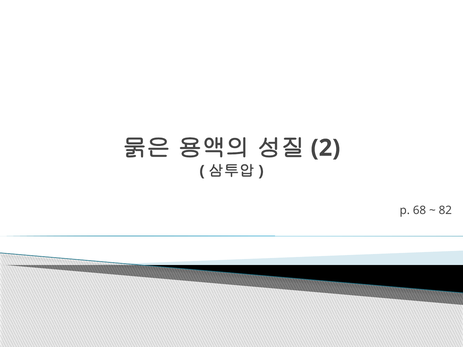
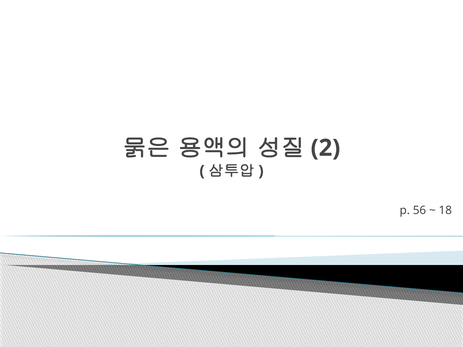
68: 68 -> 56
82: 82 -> 18
